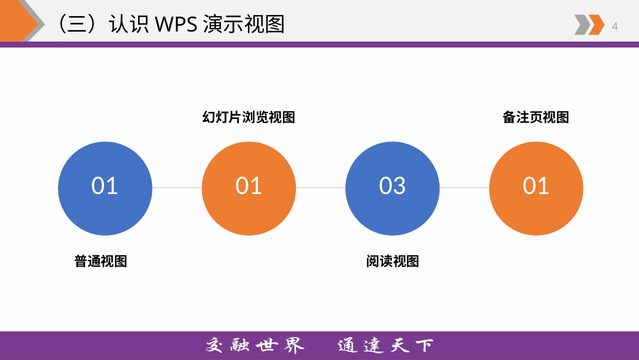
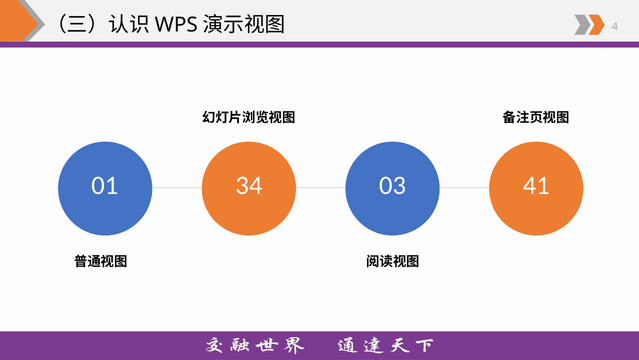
01 01: 01 -> 34
03 01: 01 -> 41
